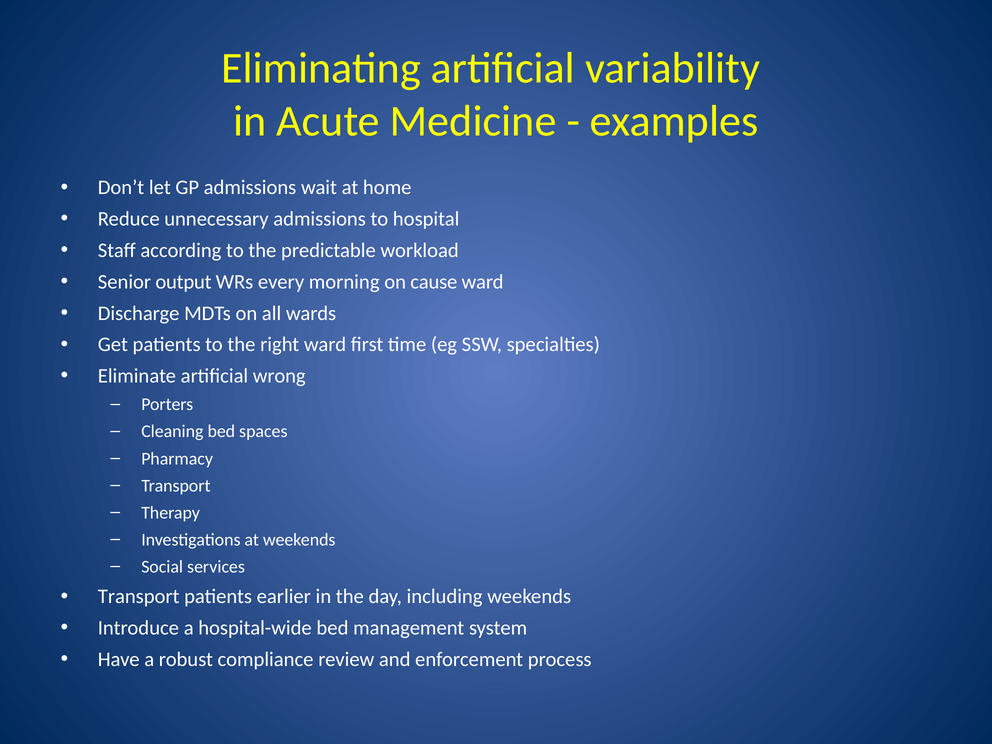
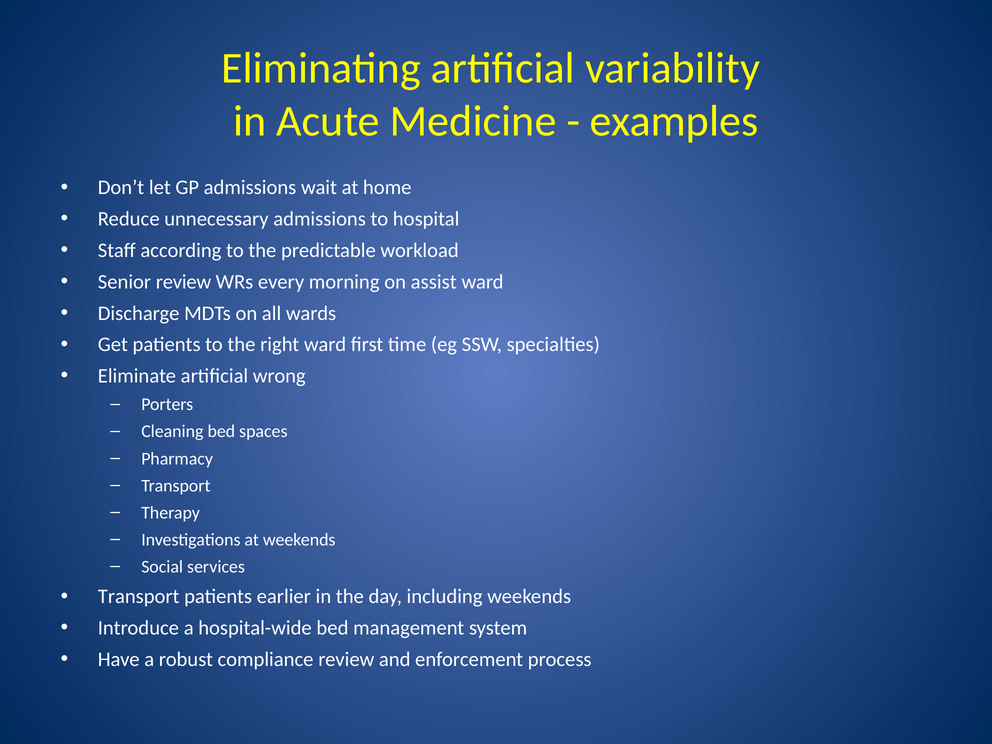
Senior output: output -> review
cause: cause -> assist
